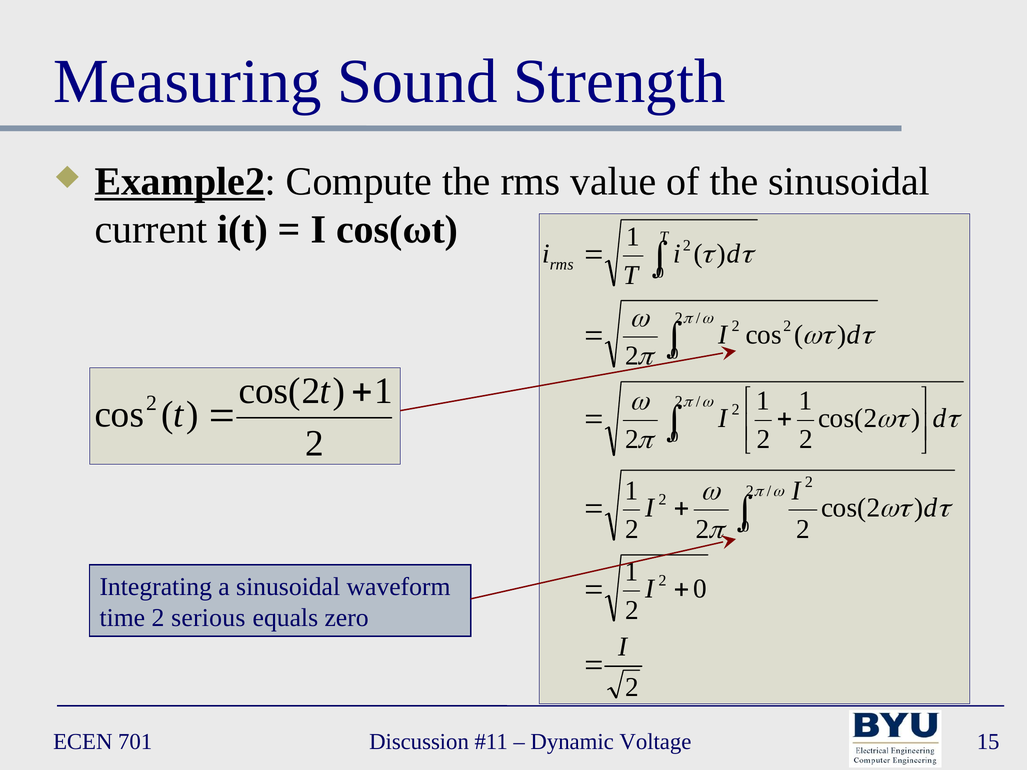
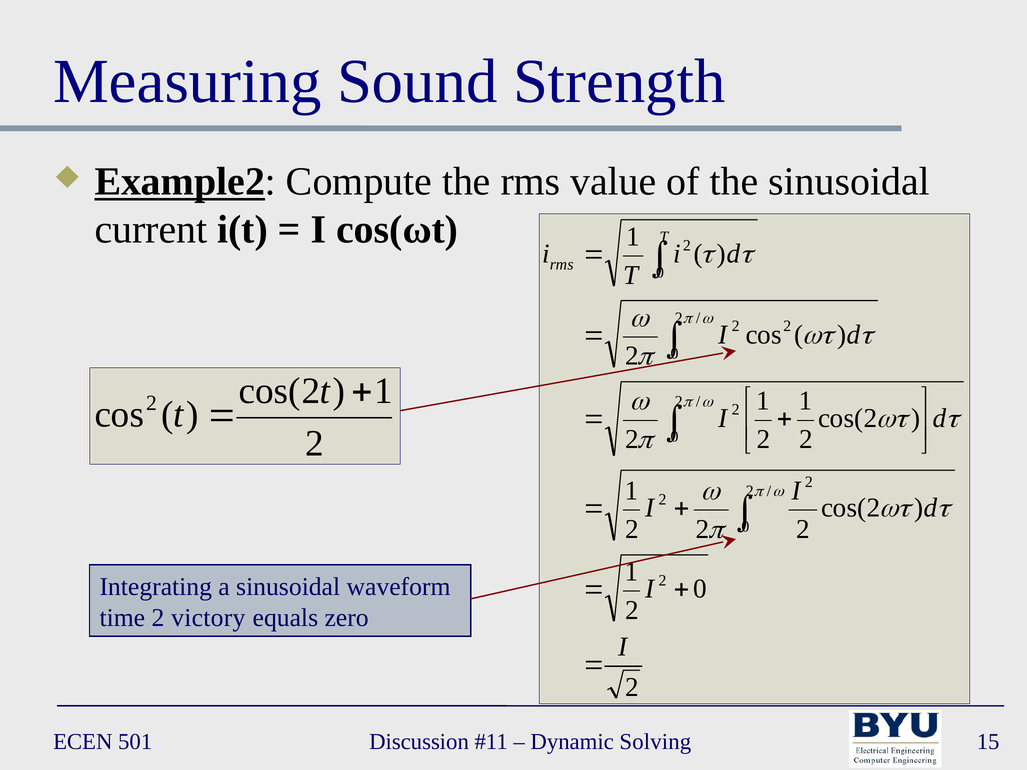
serious: serious -> victory
701: 701 -> 501
Voltage: Voltage -> Solving
